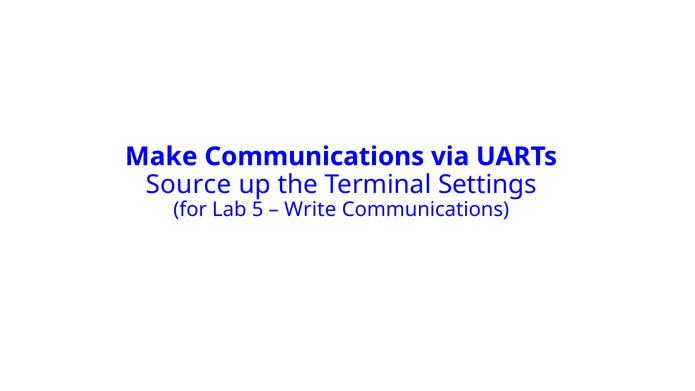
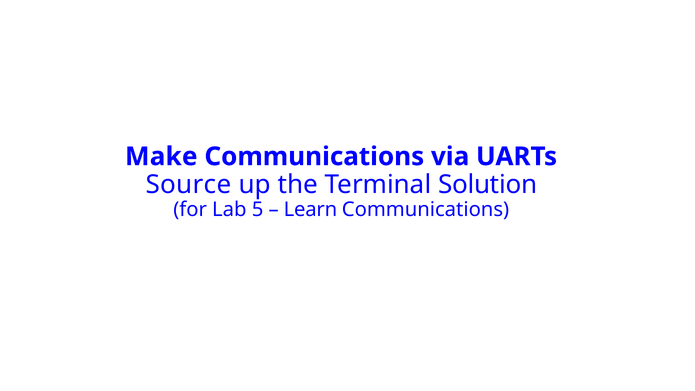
Settings: Settings -> Solution
Write: Write -> Learn
